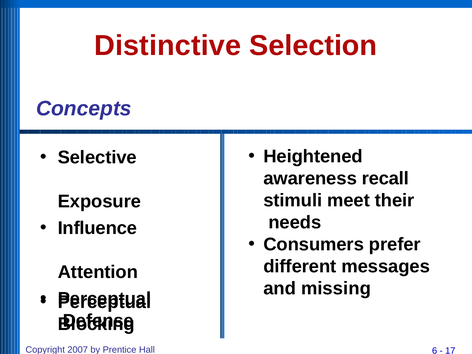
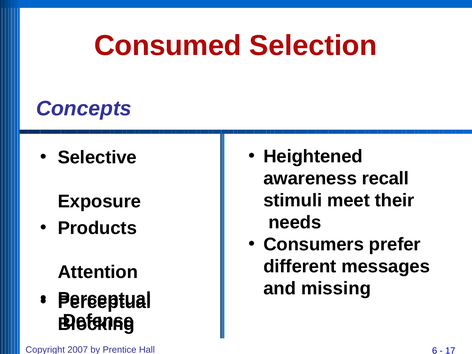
Distinctive: Distinctive -> Consumed
Influence: Influence -> Products
